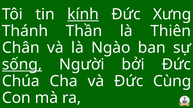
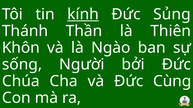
Xưng: Xưng -> Sủng
Chân: Chân -> Khôn
sống underline: present -> none
